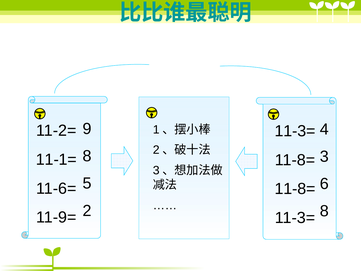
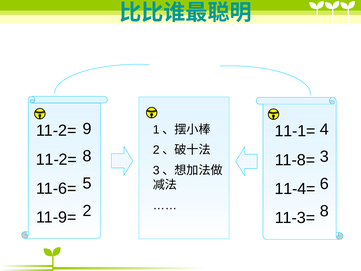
11-3= at (295, 131): 11-3= -> 11-1=
11-1= at (56, 159): 11-1= -> 11-2=
11-8= at (295, 189): 11-8= -> 11-4=
